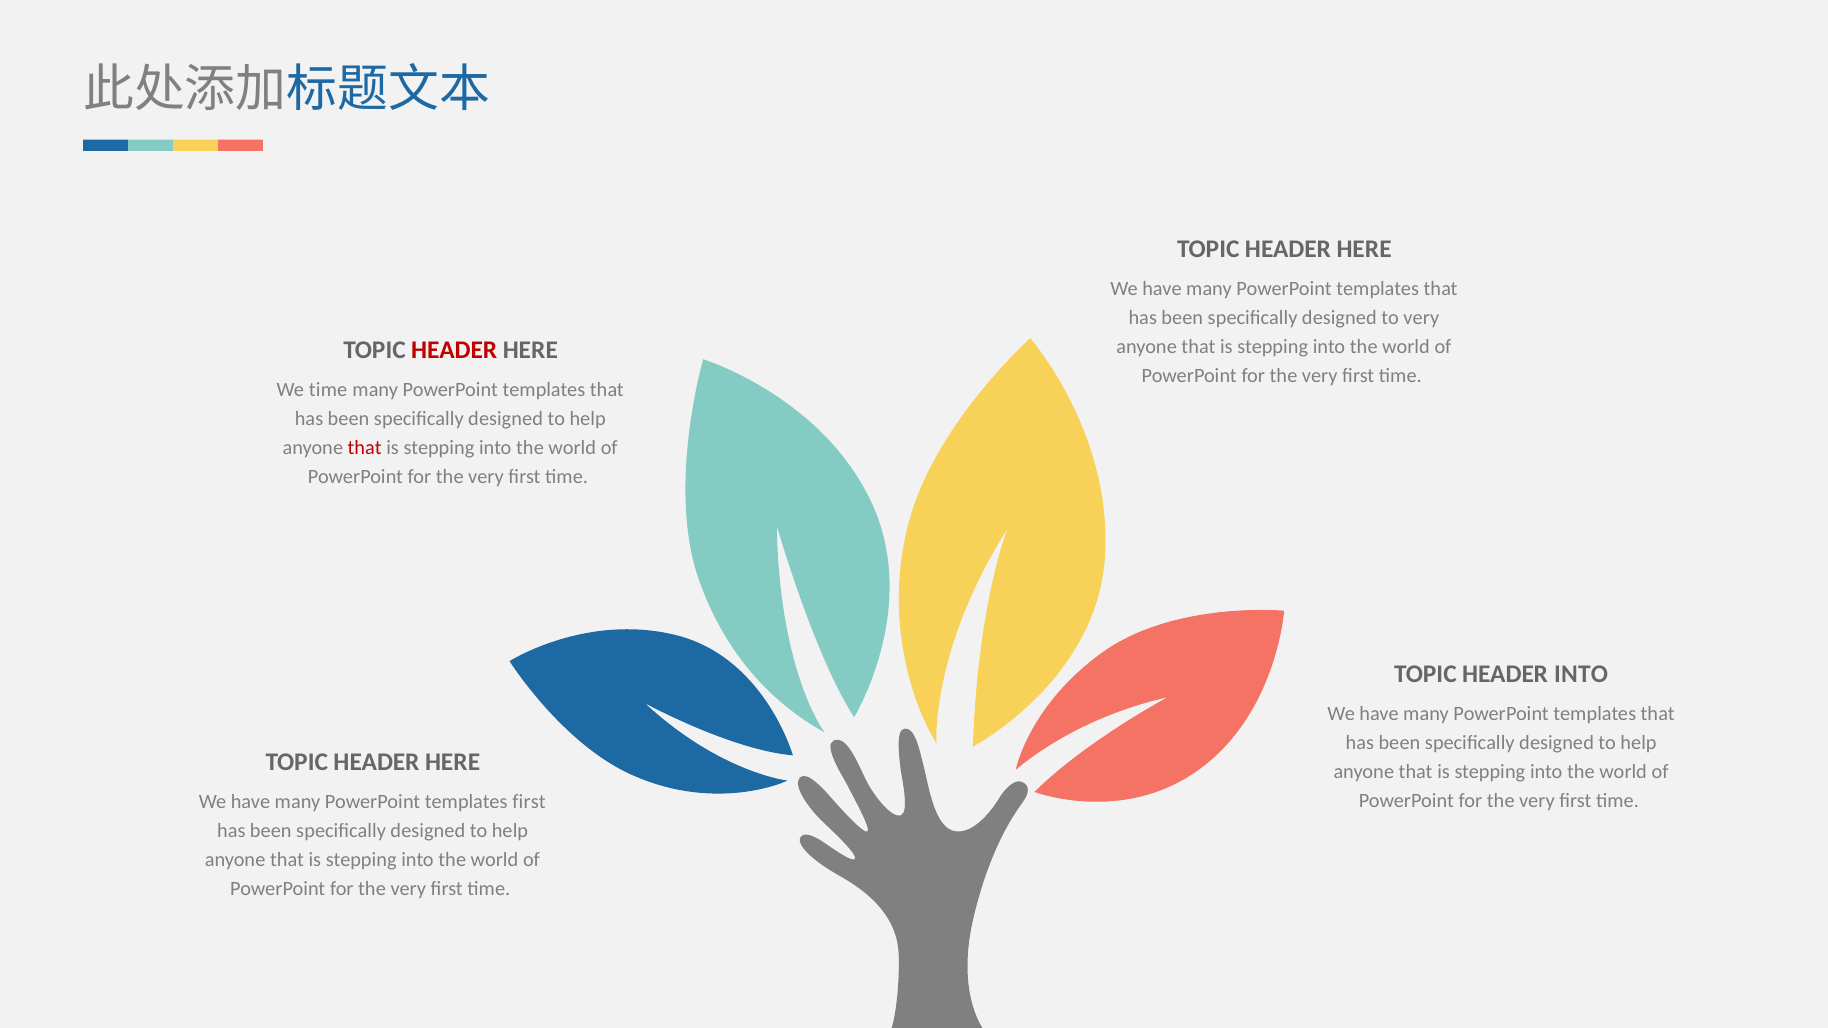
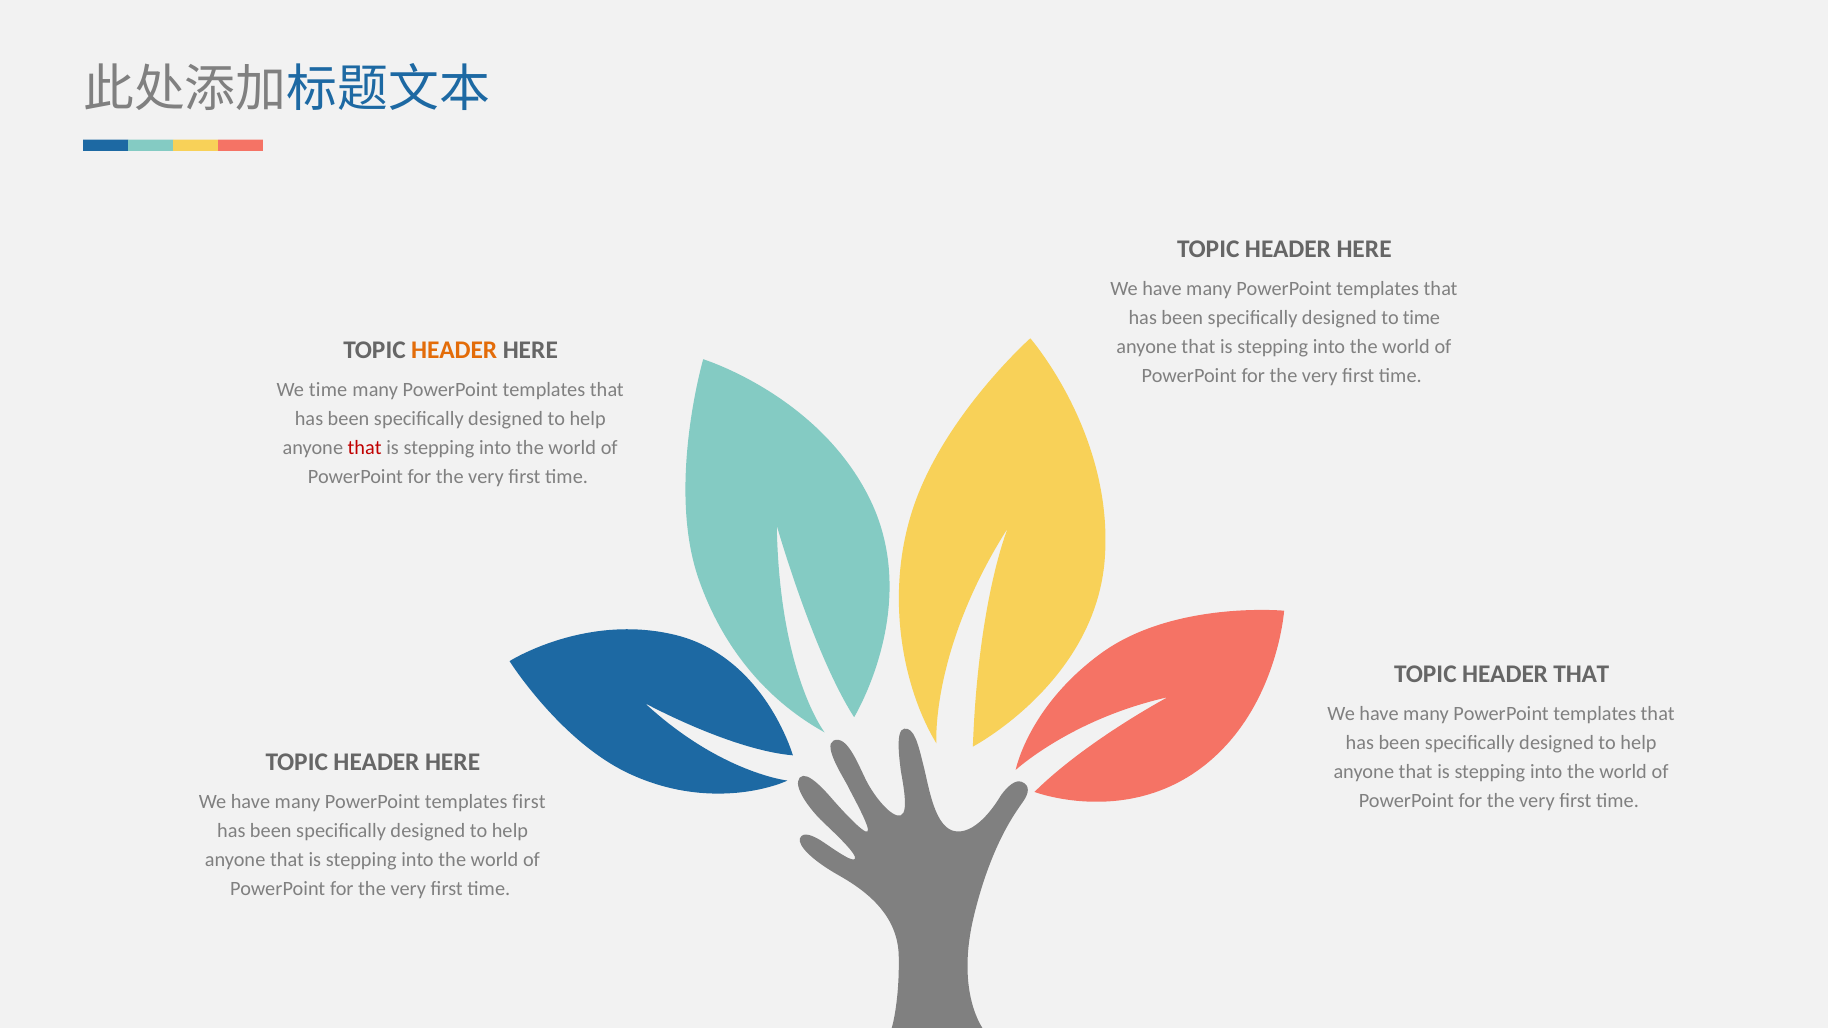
to very: very -> time
HEADER at (454, 350) colour: red -> orange
HEADER INTO: INTO -> THAT
